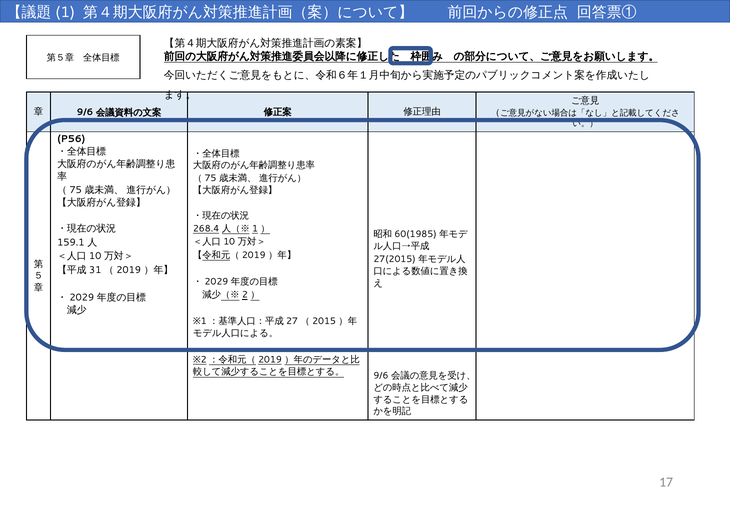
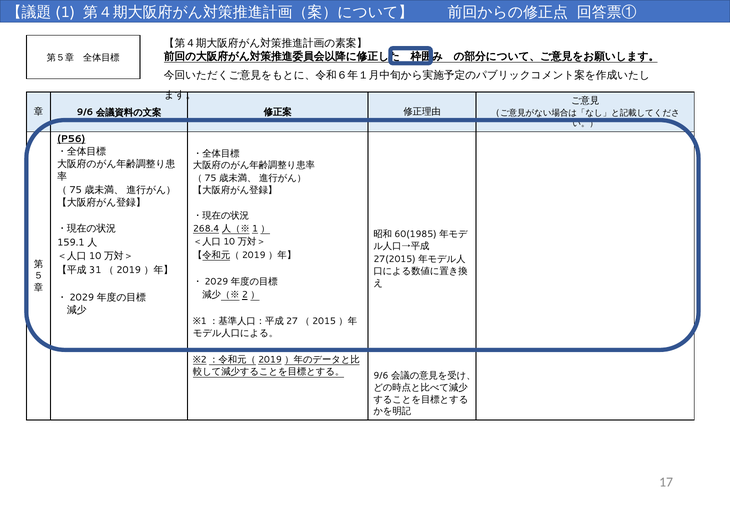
P56 underline: none -> present
